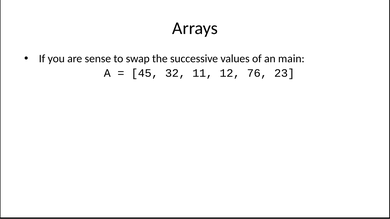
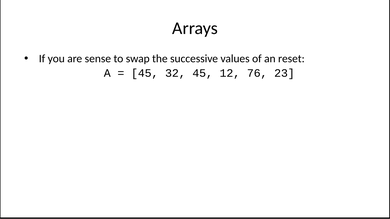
main: main -> reset
32 11: 11 -> 45
